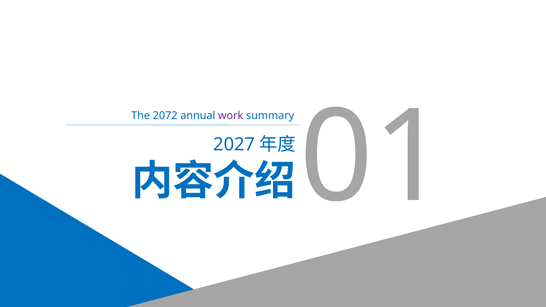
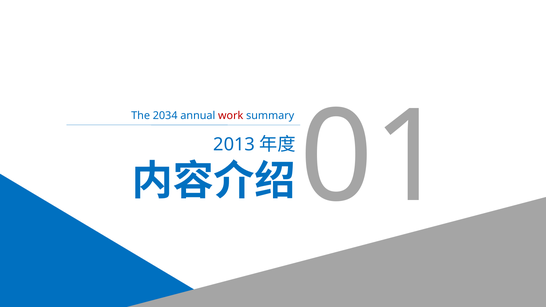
2072: 2072 -> 2034
work colour: purple -> red
2027: 2027 -> 2013
